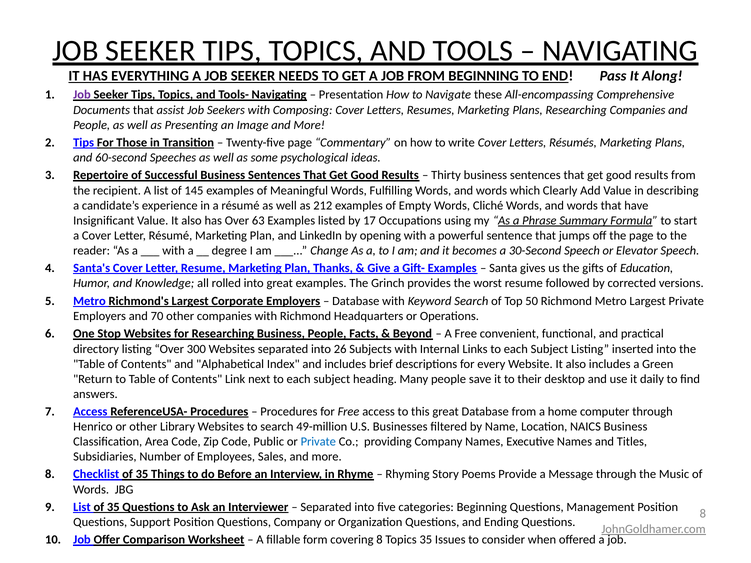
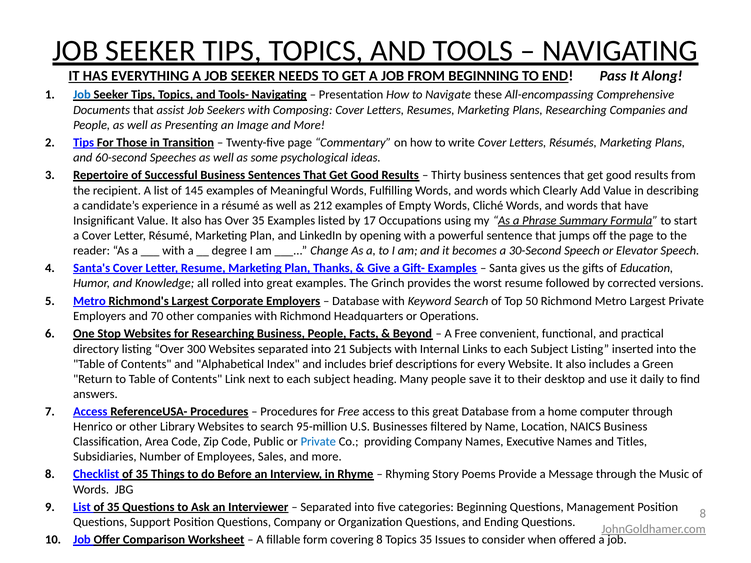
Job at (82, 95) colour: purple -> blue
Over 63: 63 -> 35
26: 26 -> 21
49-million: 49-million -> 95-million
